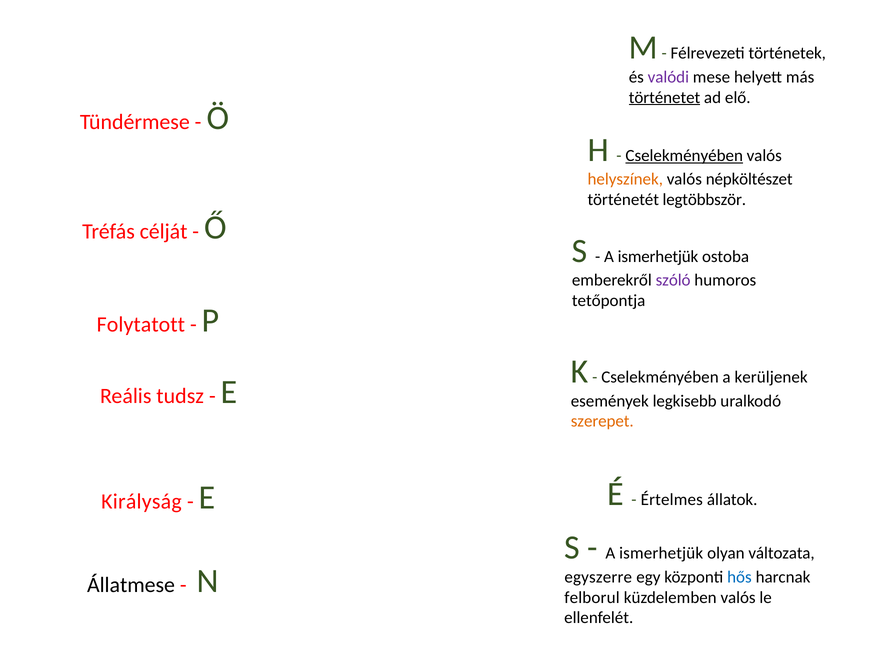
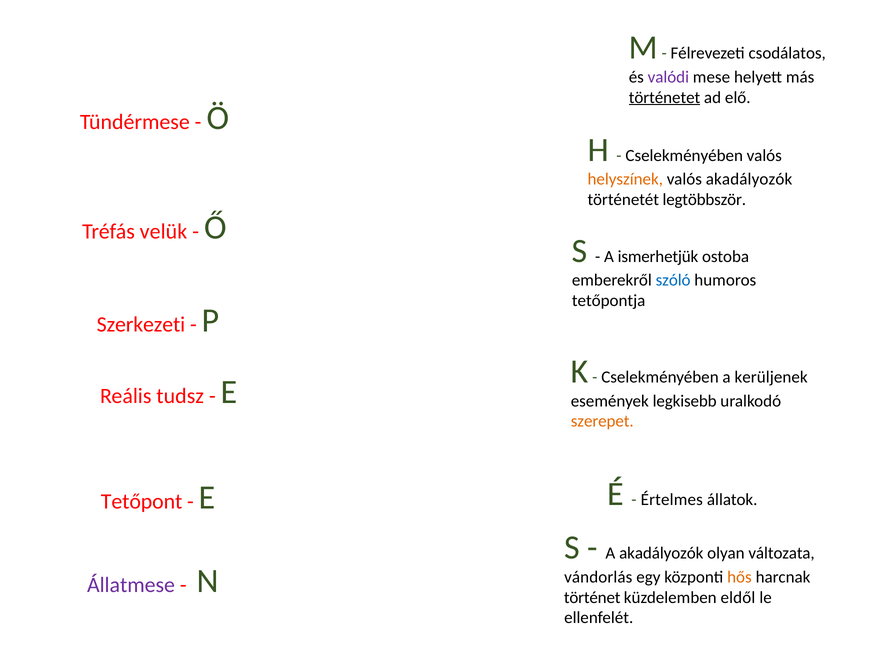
történetek: történetek -> csodálatos
Cselekményében at (684, 156) underline: present -> none
valós népköltészet: népköltészet -> akadályozók
célját: célját -> velük
szóló colour: purple -> blue
Folytatott: Folytatott -> Szerkezeti
Királyság: Királyság -> Tetőpont
ismerhetjük at (661, 553): ismerhetjük -> akadályozók
egyszerre: egyszerre -> vándorlás
hős colour: blue -> orange
Állatmese colour: black -> purple
felborul: felborul -> történet
küzdelemben valós: valós -> eldől
